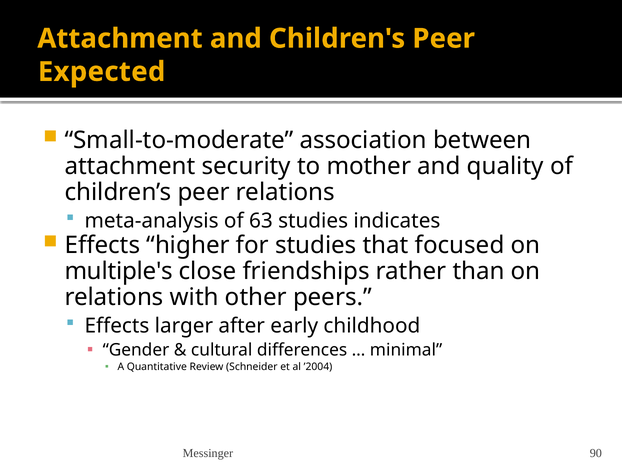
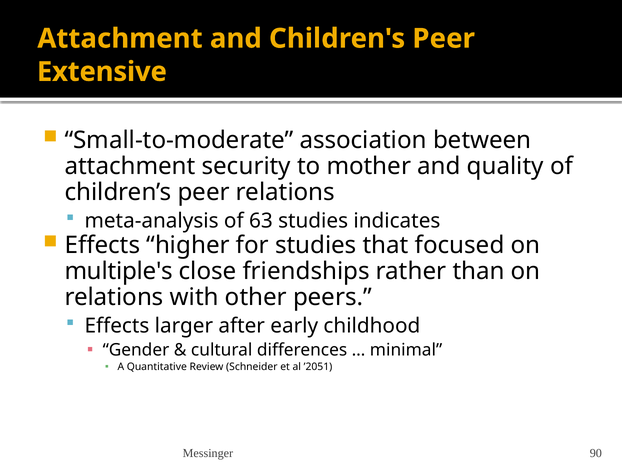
Expected: Expected -> Extensive
’2004: ’2004 -> ’2051
